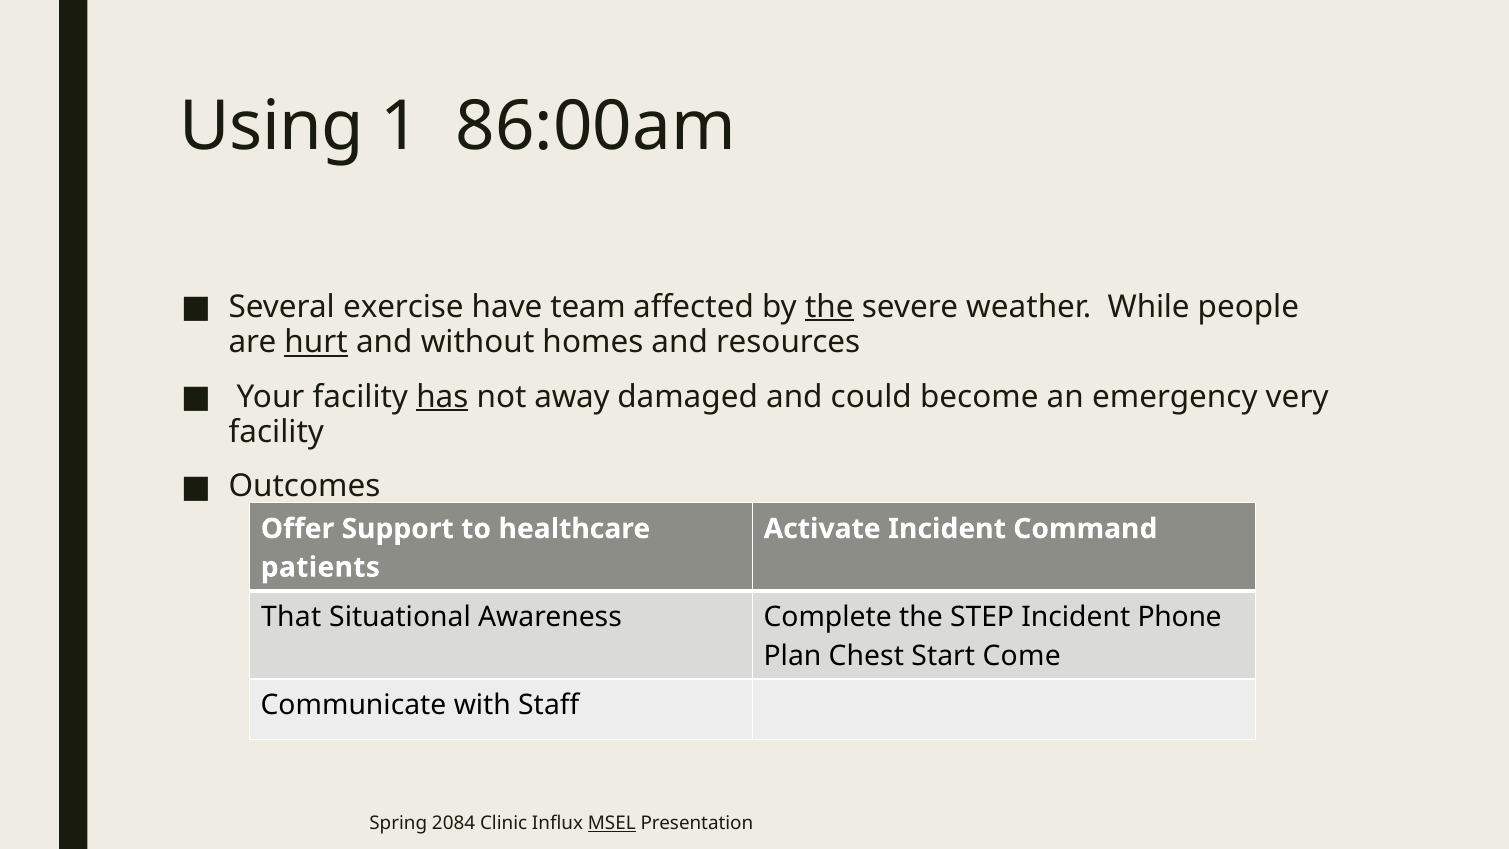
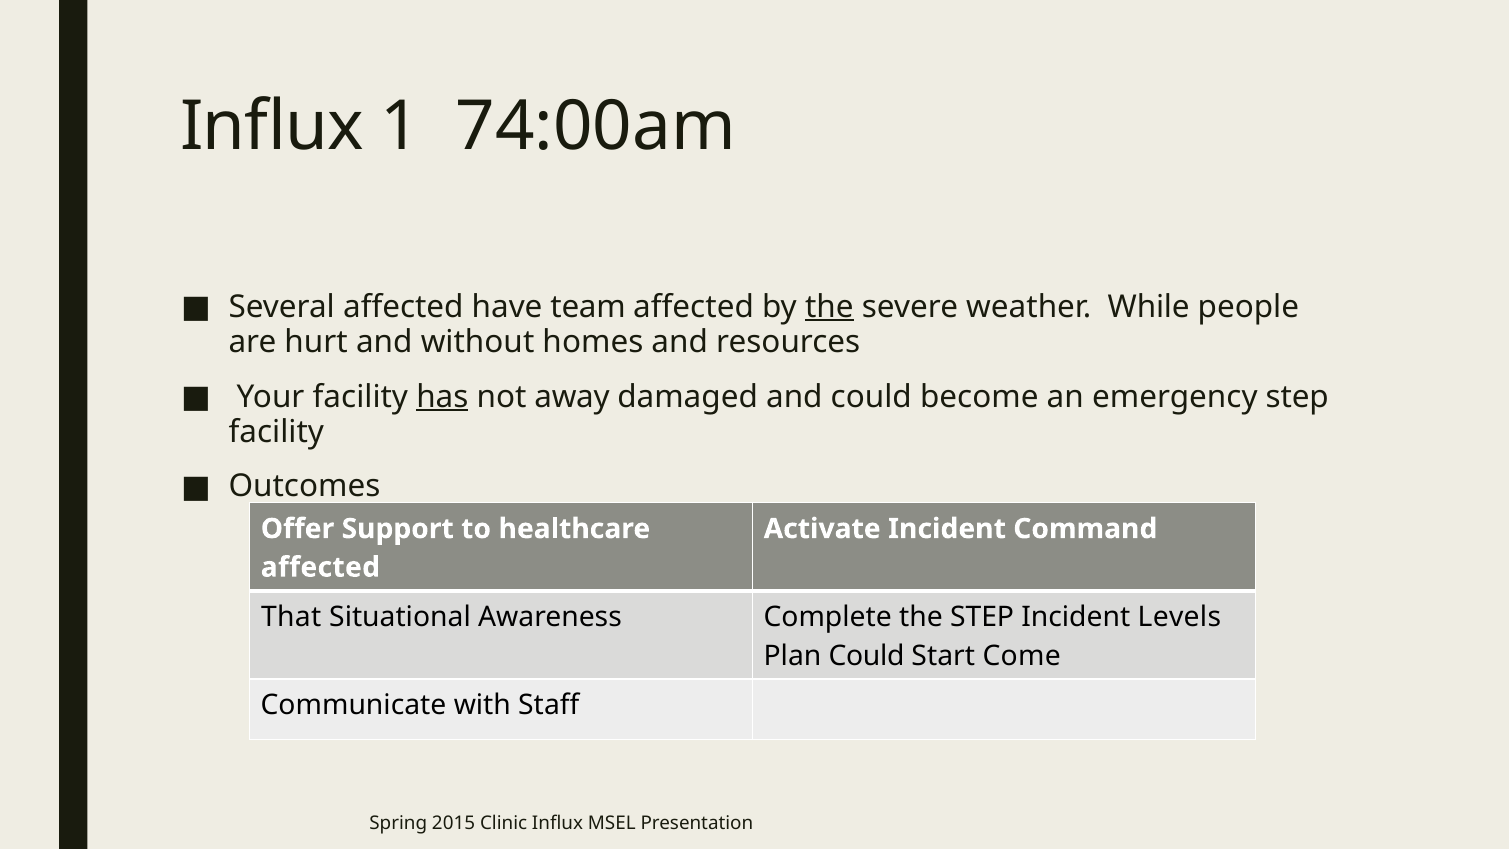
Using at (272, 127): Using -> Influx
86:00am: 86:00am -> 74:00am
Several exercise: exercise -> affected
hurt underline: present -> none
emergency very: very -> step
patients at (320, 567): patients -> affected
Phone: Phone -> Levels
Plan Chest: Chest -> Could
2084: 2084 -> 2015
MSEL underline: present -> none
